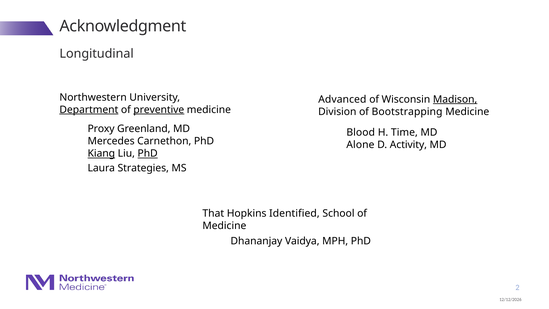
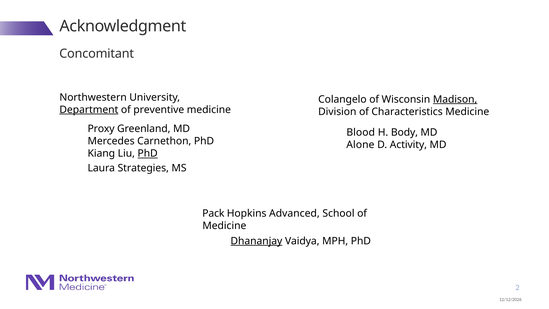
Longitudinal: Longitudinal -> Concomitant
Advanced: Advanced -> Colangelo
preventive underline: present -> none
Bootstrapping: Bootstrapping -> Characteristics
Time: Time -> Body
Kiang underline: present -> none
That: That -> Pack
Identified: Identified -> Advanced
Dhananjay underline: none -> present
